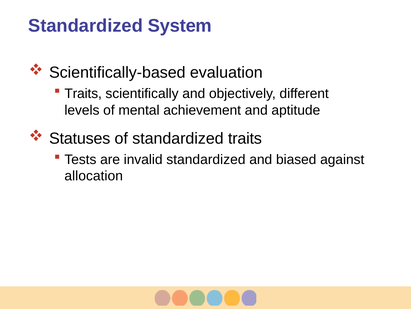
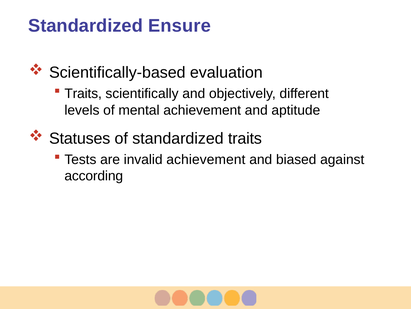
System: System -> Ensure
invalid standardized: standardized -> achievement
allocation: allocation -> according
